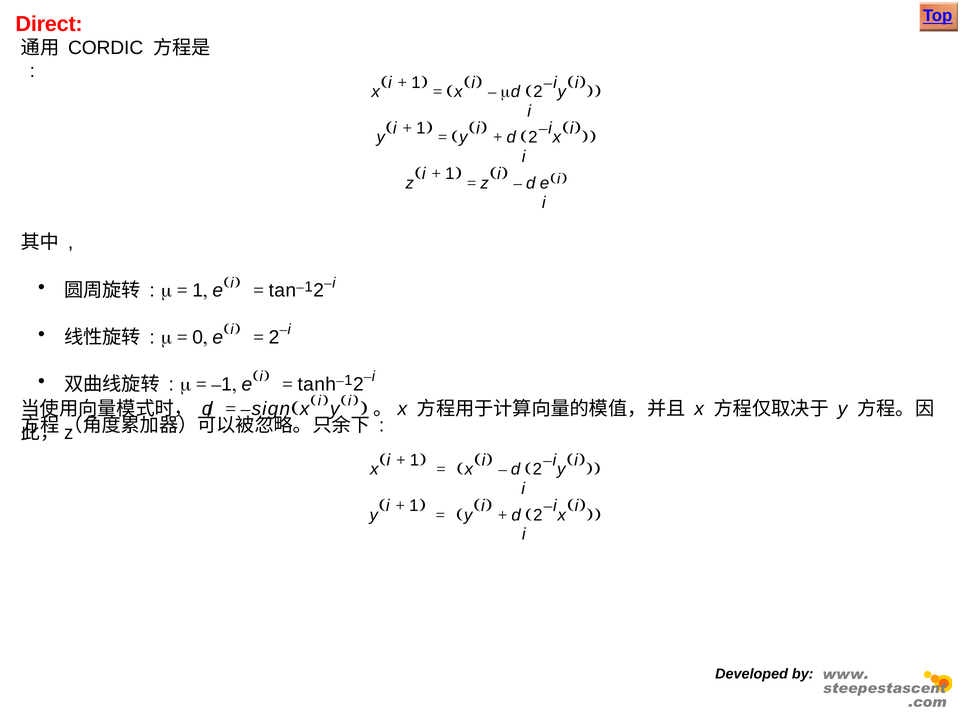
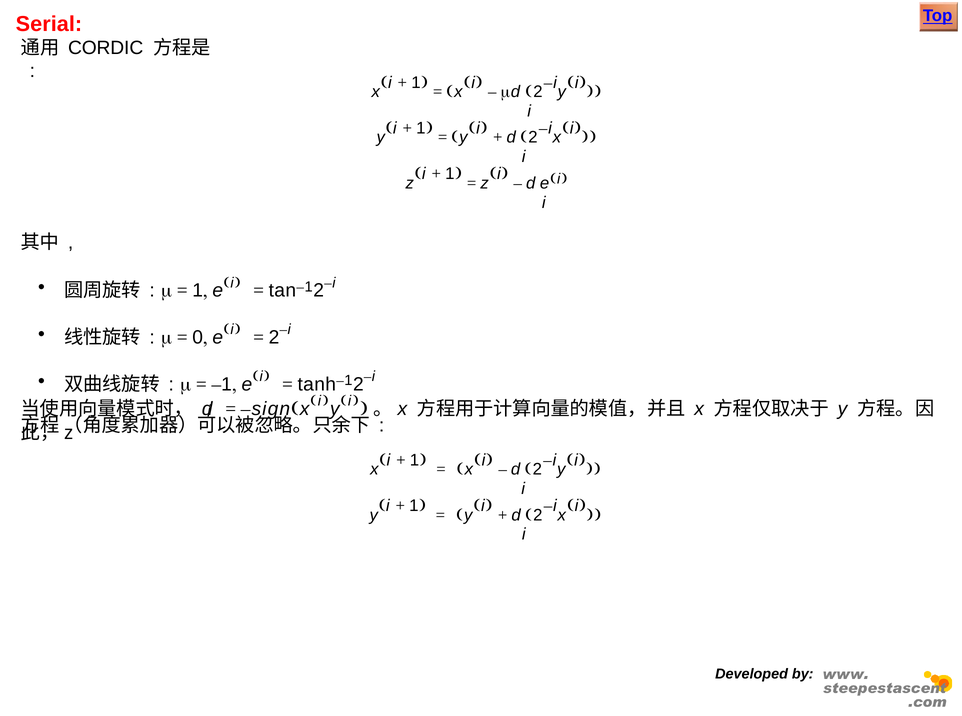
Direct: Direct -> Serial
